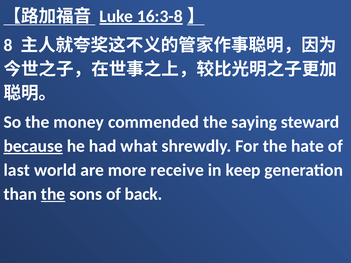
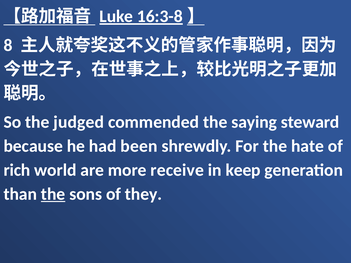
money: money -> judged
because underline: present -> none
what: what -> been
last: last -> rich
back: back -> they
